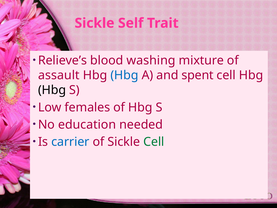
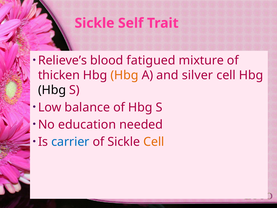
washing: washing -> fatigued
assault: assault -> thicken
Hbg at (124, 75) colour: blue -> orange
spent: spent -> silver
females: females -> balance
Cell at (154, 142) colour: green -> orange
